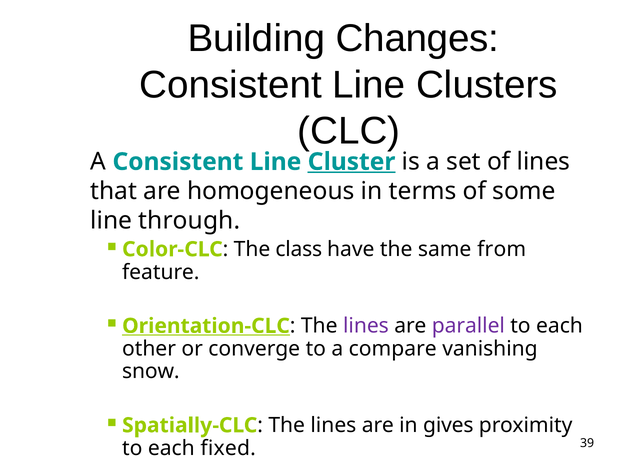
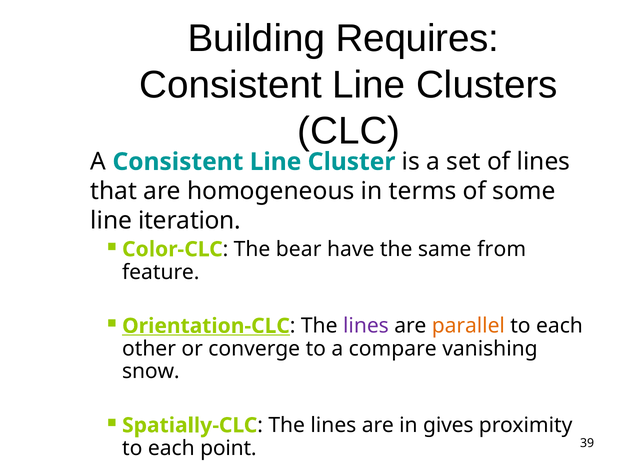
Changes: Changes -> Requires
Cluster underline: present -> none
through: through -> iteration
class: class -> bear
parallel colour: purple -> orange
fixed: fixed -> point
